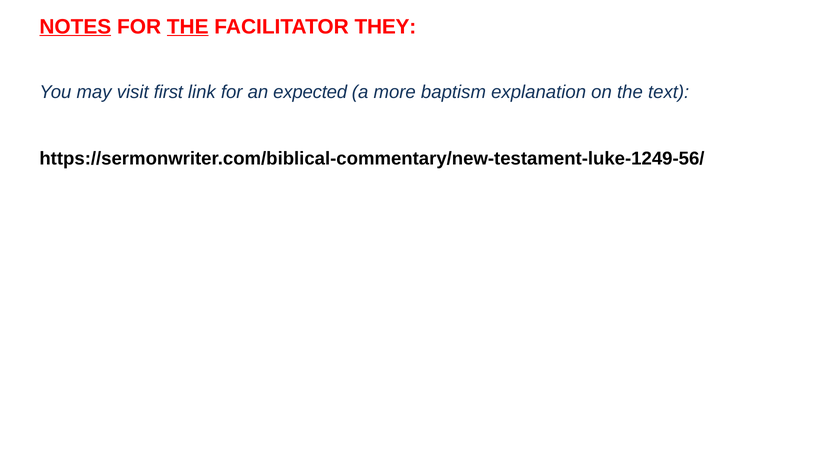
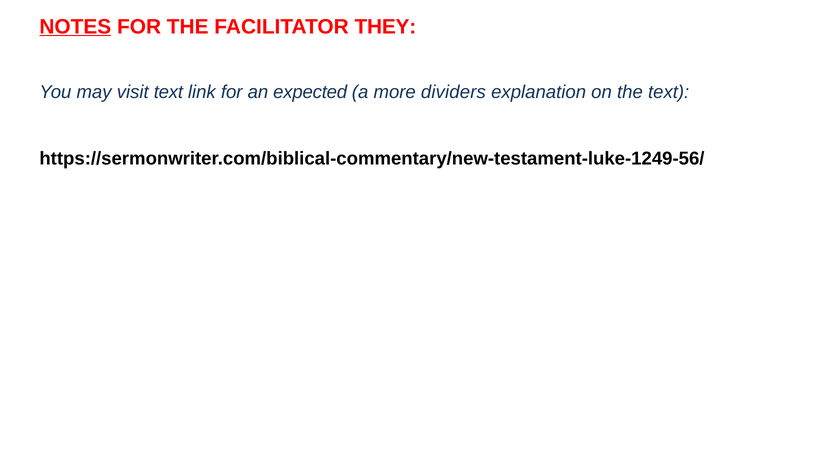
THE at (188, 27) underline: present -> none
visit first: first -> text
baptism: baptism -> dividers
